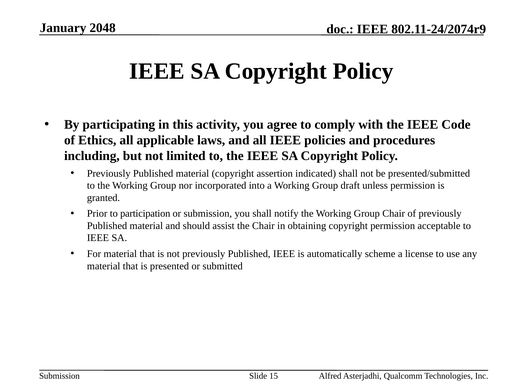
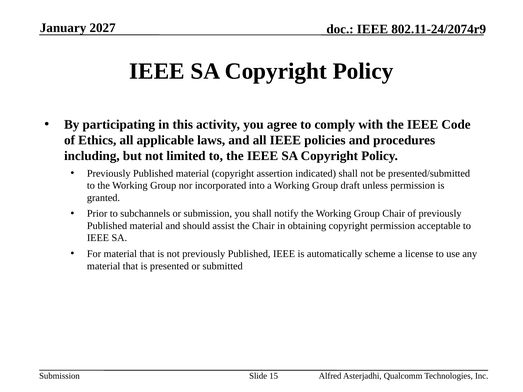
2048: 2048 -> 2027
participation: participation -> subchannels
